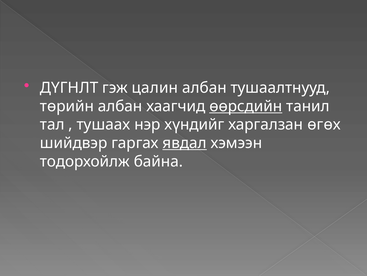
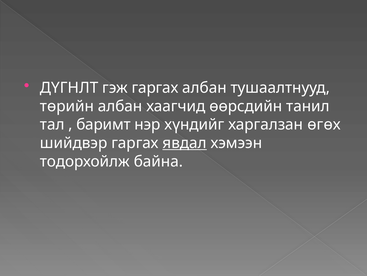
гэж цалин: цалин -> гаргах
өөрсдийн underline: present -> none
тушаах: тушаах -> баримт
